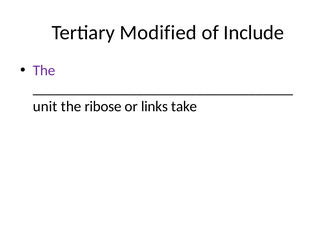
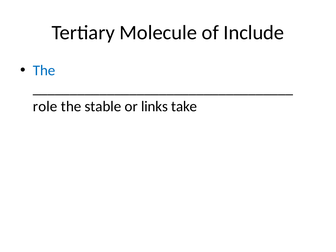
Modified: Modified -> Molecule
The at (44, 70) colour: purple -> blue
unit: unit -> role
ribose: ribose -> stable
